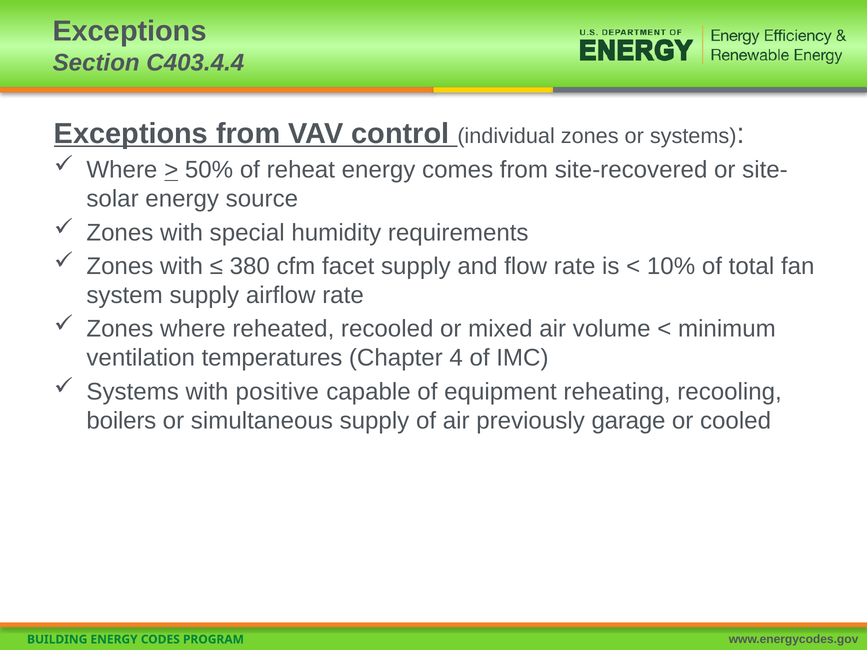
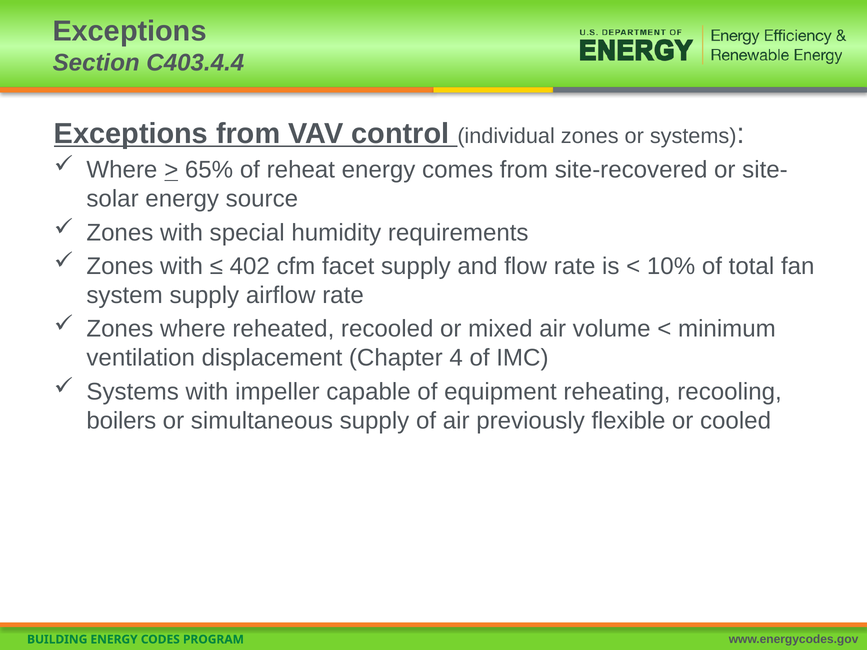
50%: 50% -> 65%
380: 380 -> 402
temperatures: temperatures -> displacement
positive: positive -> impeller
garage: garage -> flexible
